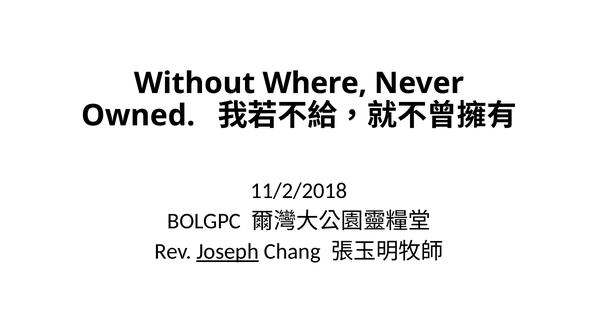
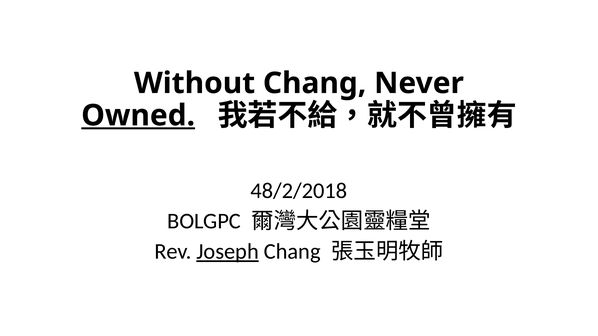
Without Where: Where -> Chang
Owned underline: none -> present
11/2/2018: 11/2/2018 -> 48/2/2018
